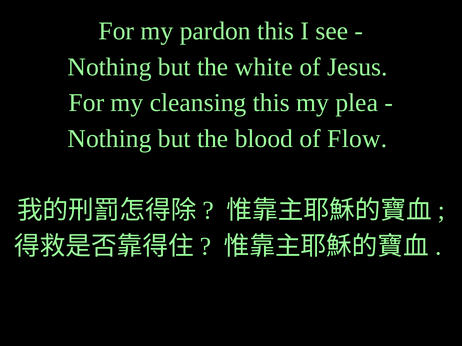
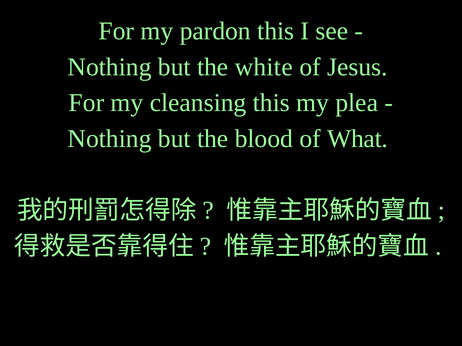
Flow: Flow -> What
